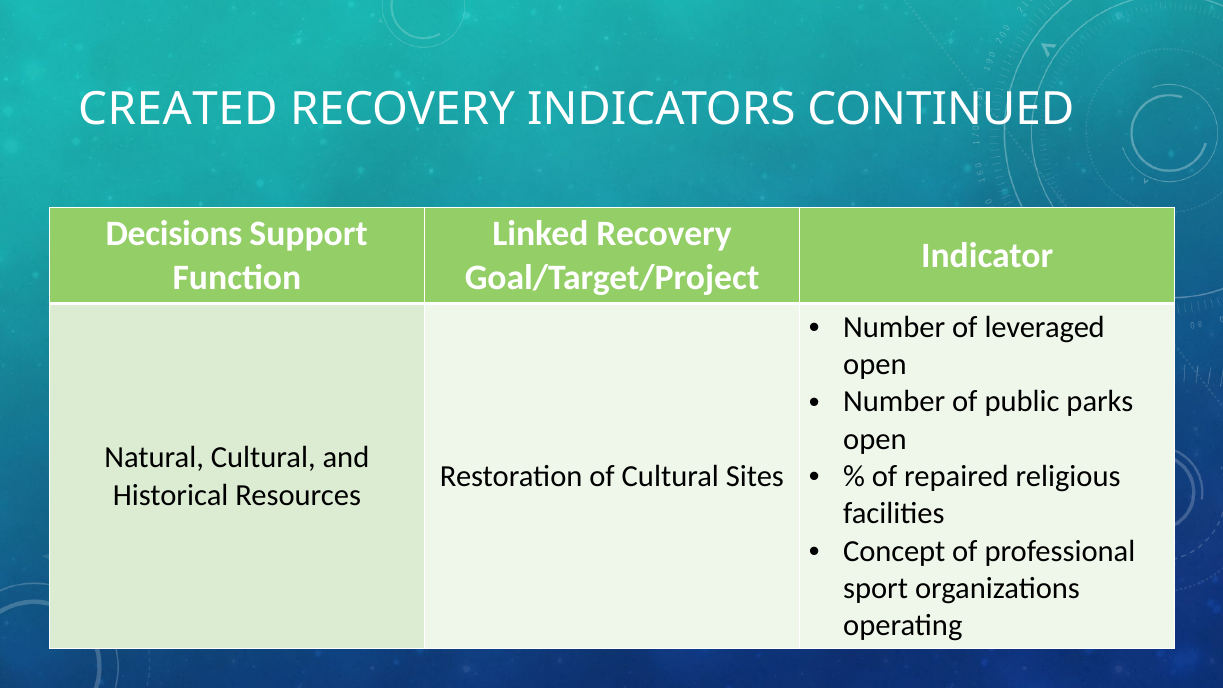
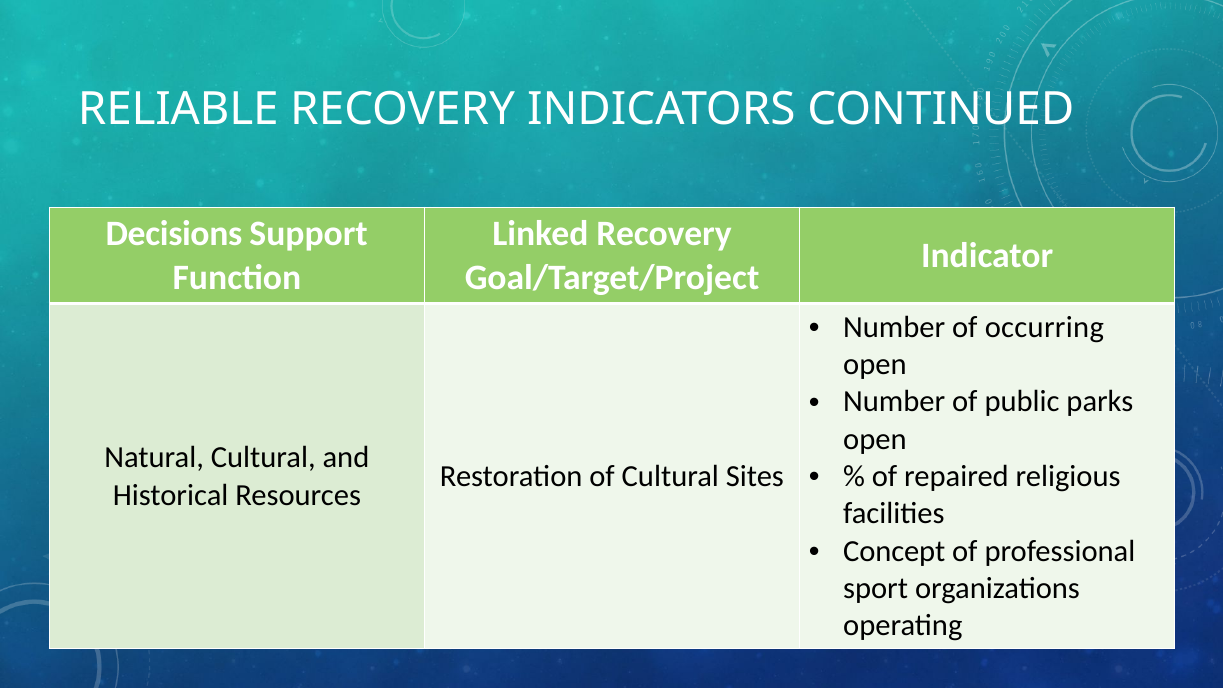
CREATED: CREATED -> RELIABLE
leveraged: leveraged -> occurring
